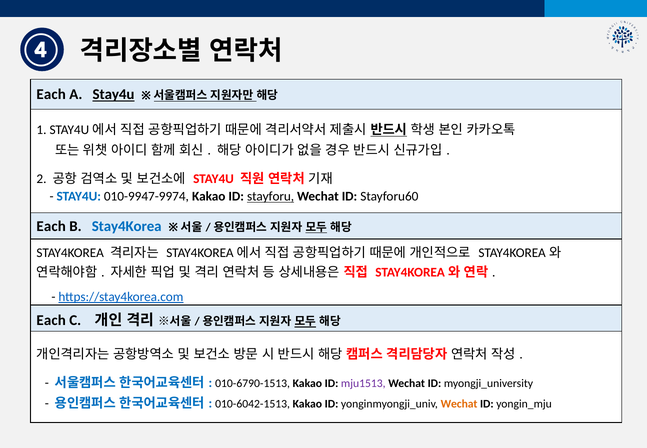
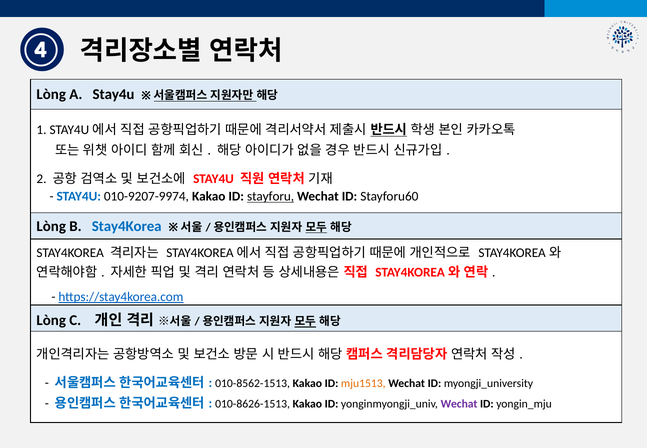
Each at (51, 94): Each -> Lòng
Stay4u at (113, 94) underline: present -> none
010-9947-9974: 010-9947-9974 -> 010-9207-9974
Each at (51, 226): Each -> Lòng
Each at (51, 320): Each -> Lòng
010-6790-1513: 010-6790-1513 -> 010-8562-1513
mju1513 colour: purple -> orange
010-6042-1513: 010-6042-1513 -> 010-8626-1513
Wechat at (459, 404) colour: orange -> purple
